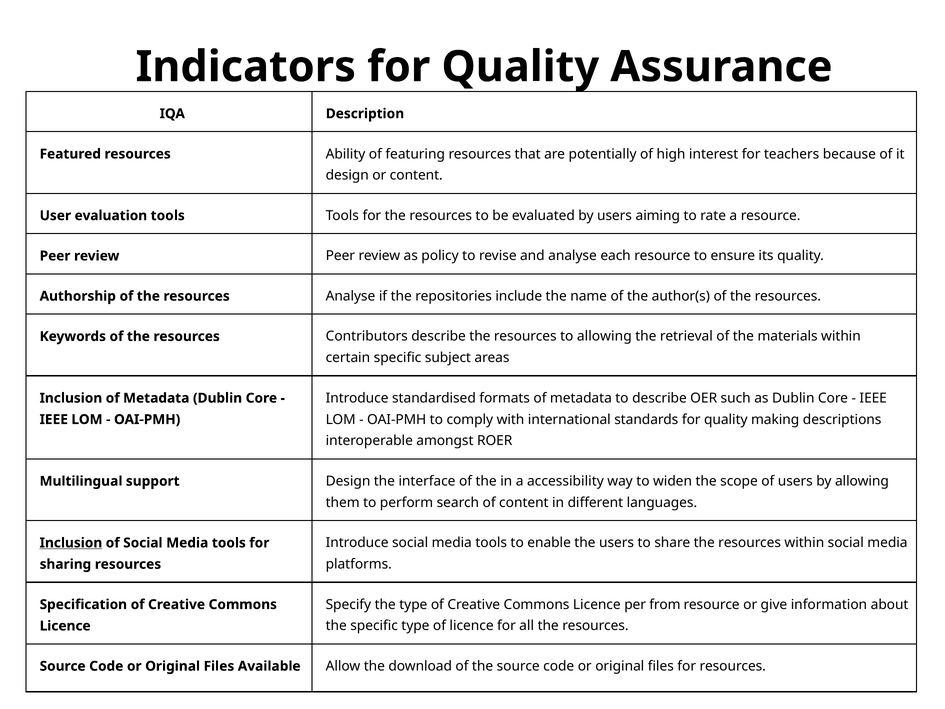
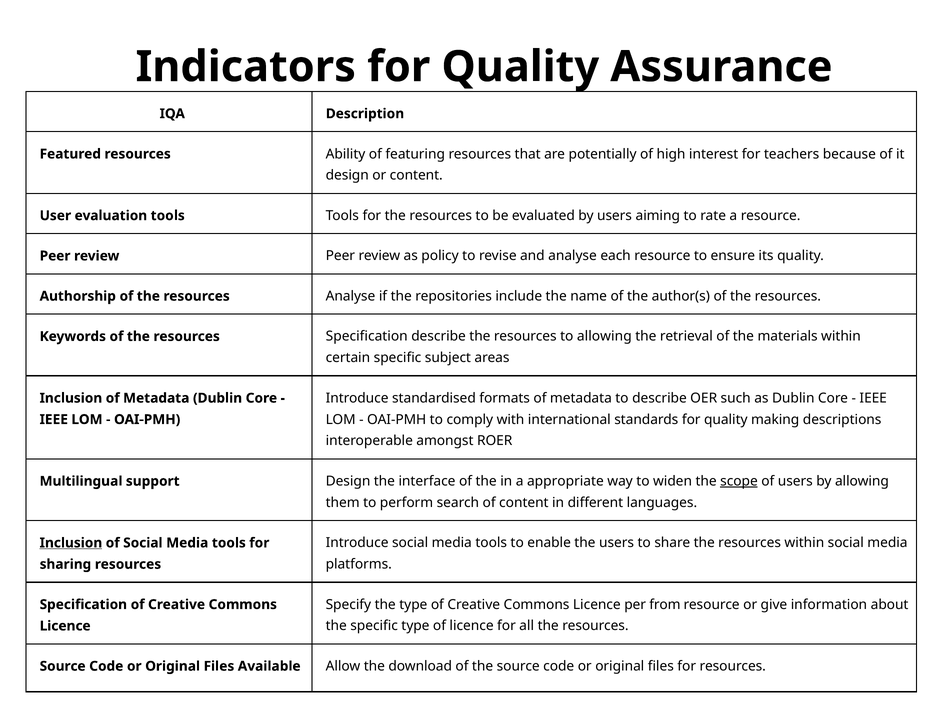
resources Contributors: Contributors -> Specification
accessibility: accessibility -> appropriate
scope underline: none -> present
